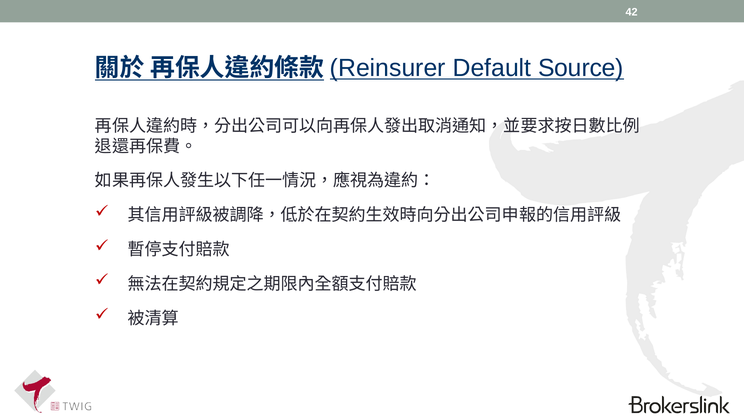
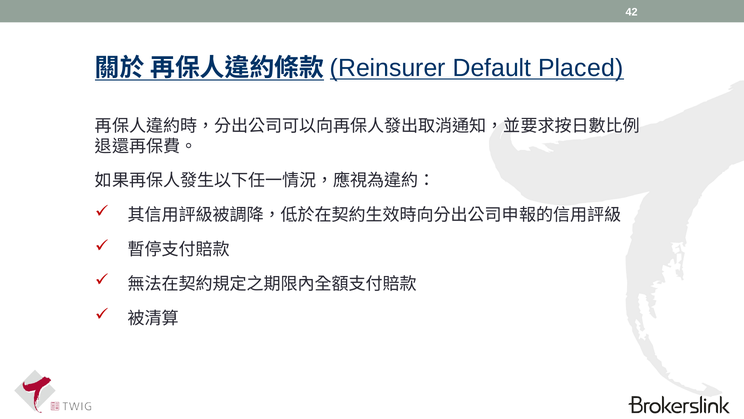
Source: Source -> Placed
